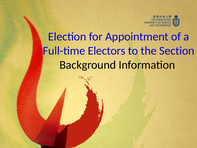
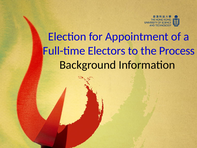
Section: Section -> Process
